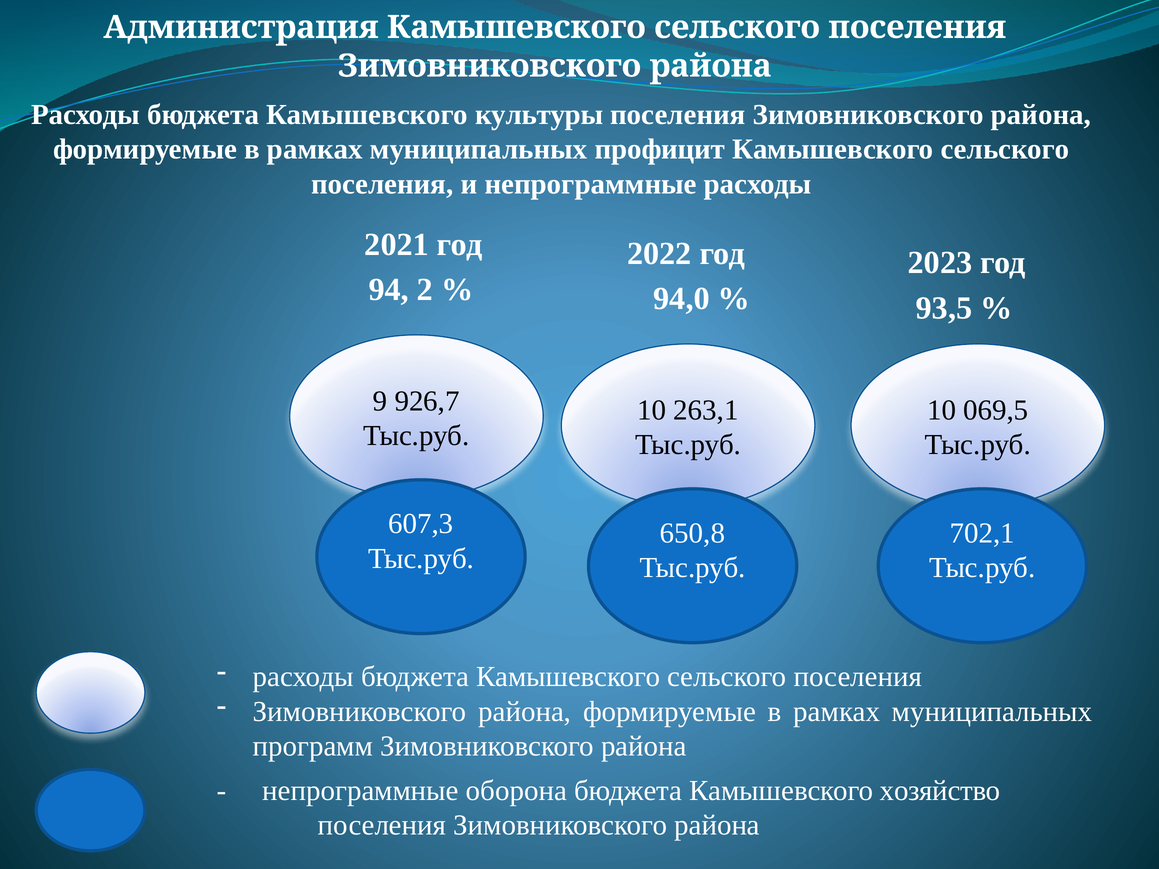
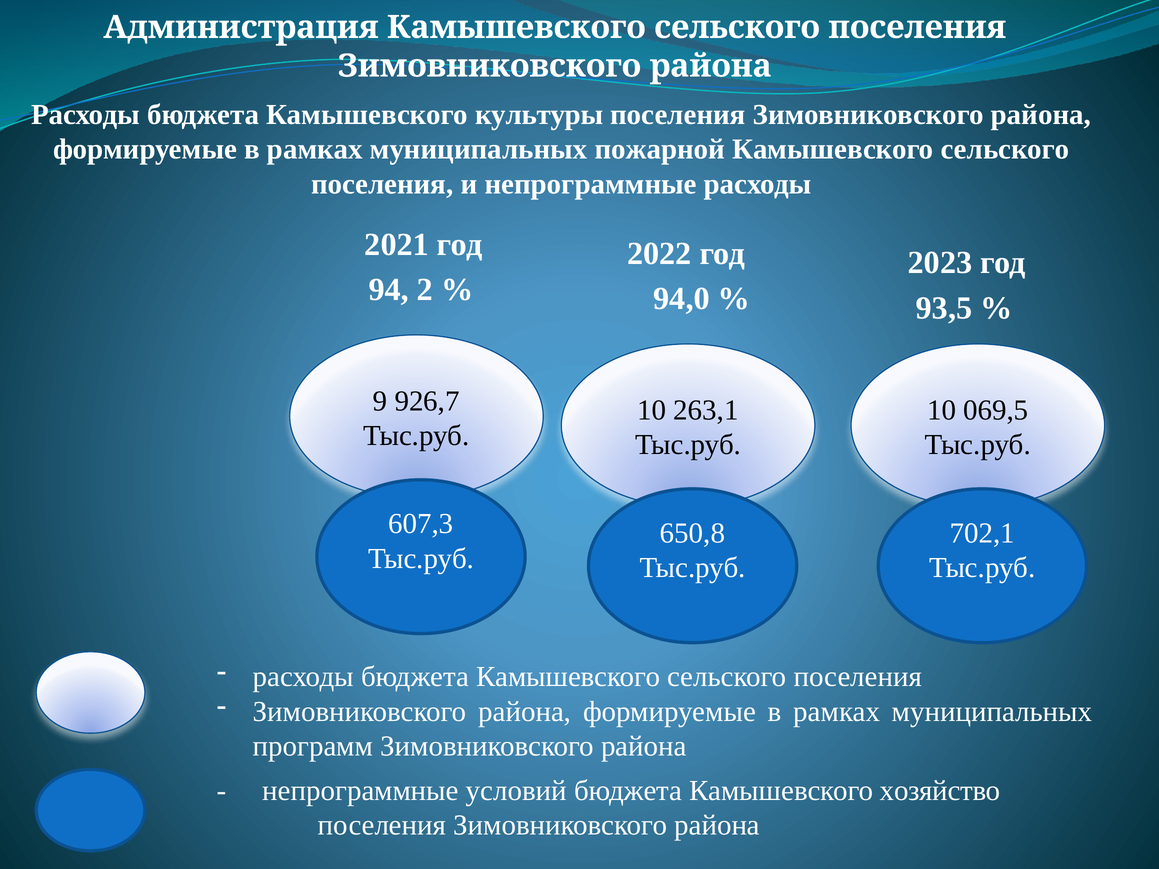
профицит: профицит -> пожарной
оборона: оборона -> условий
